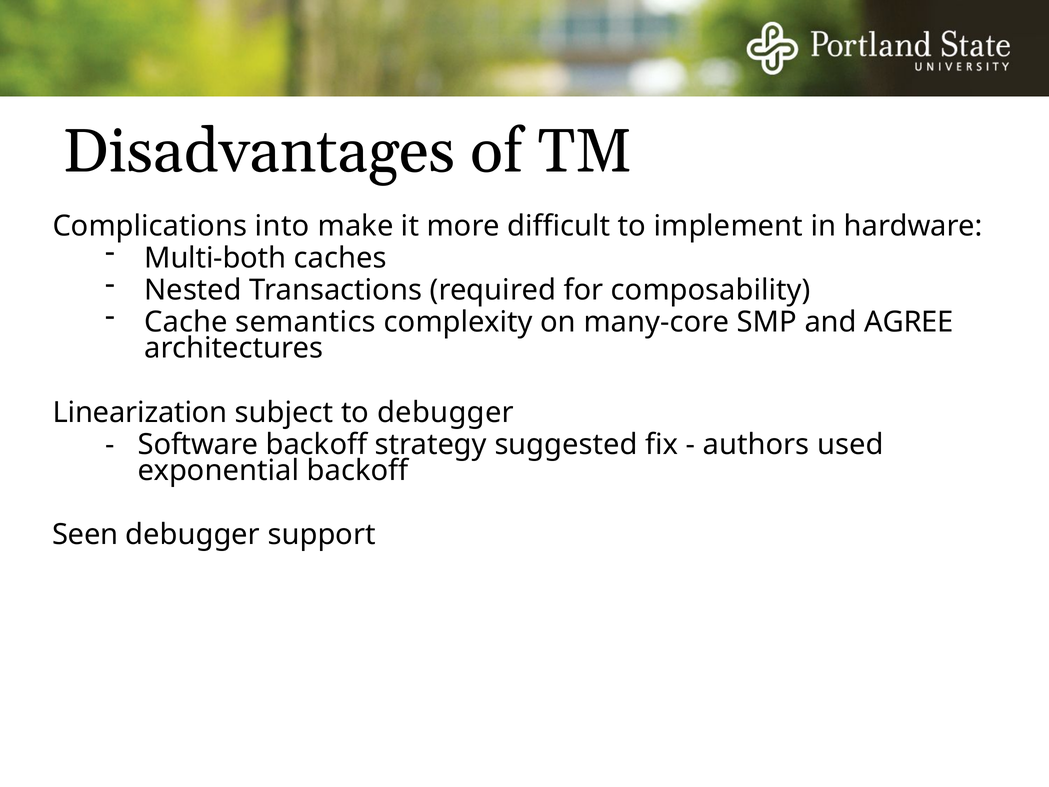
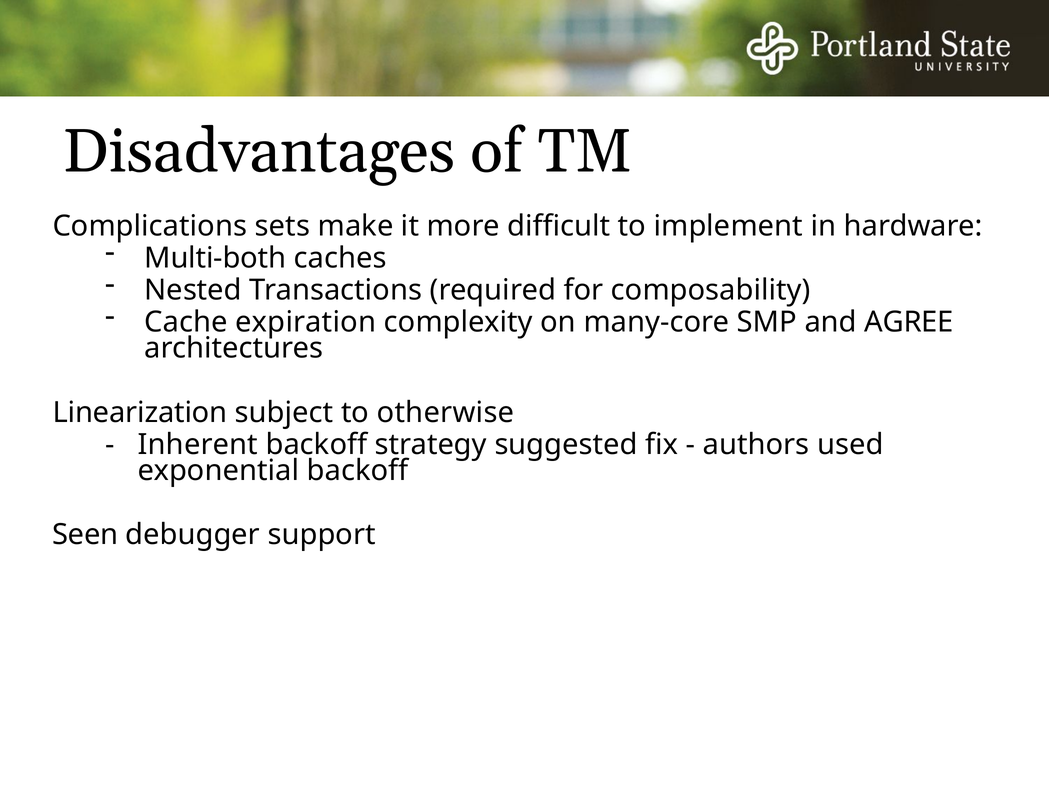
into: into -> sets
semantics: semantics -> expiration
to debugger: debugger -> otherwise
Software: Software -> Inherent
